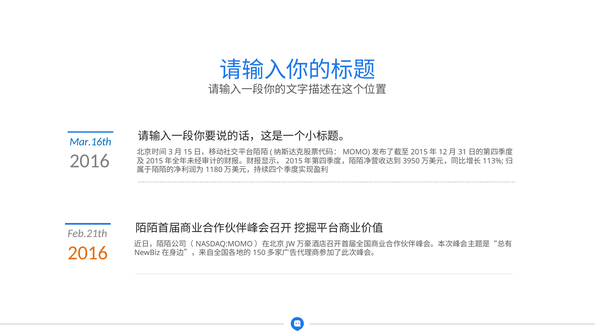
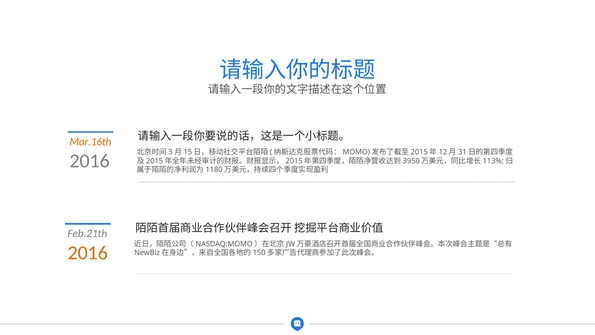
Mar.16th colour: blue -> orange
